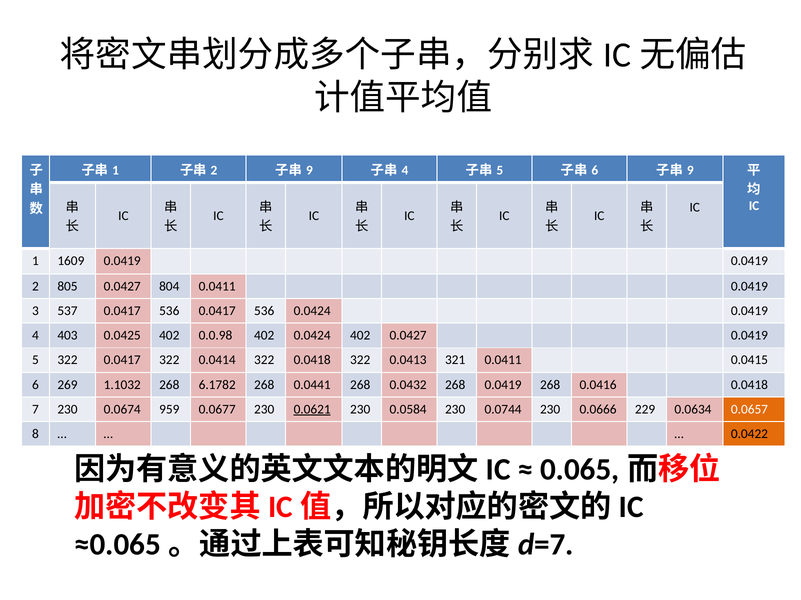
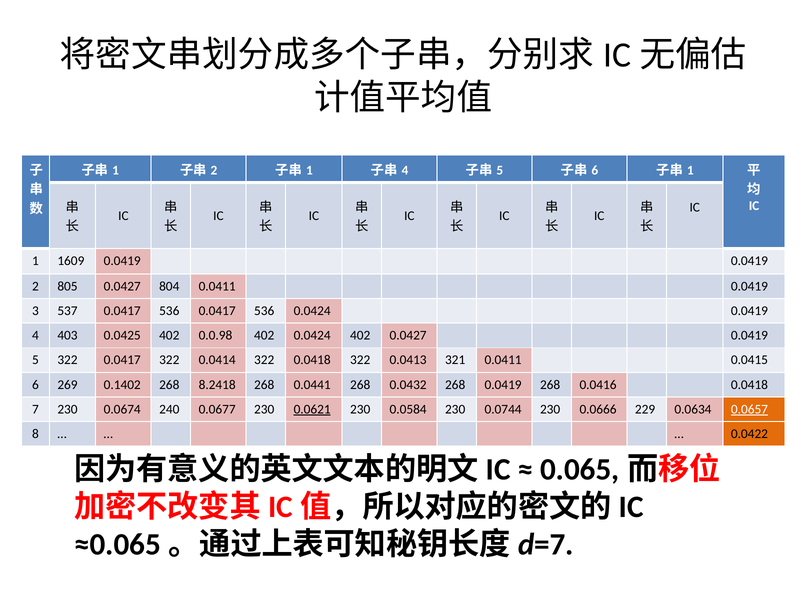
9 at (309, 170): 9 -> 1
9 at (690, 170): 9 -> 1
1.1032: 1.1032 -> 0.1402
6.1782: 6.1782 -> 8.2418
959: 959 -> 240
0.0657 underline: none -> present
